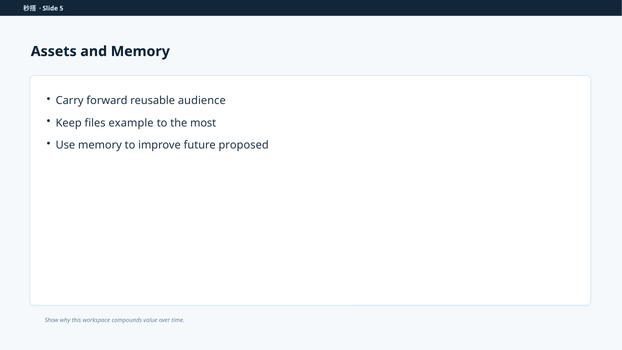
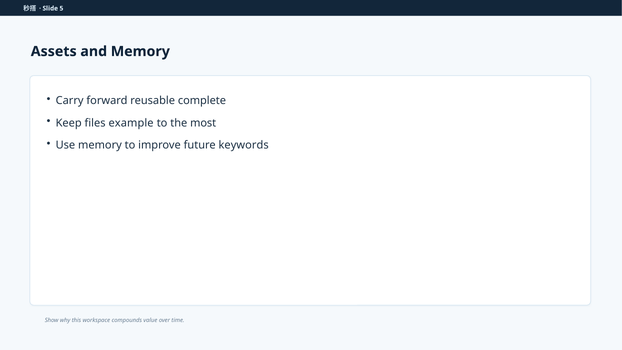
audience: audience -> complete
proposed: proposed -> keywords
